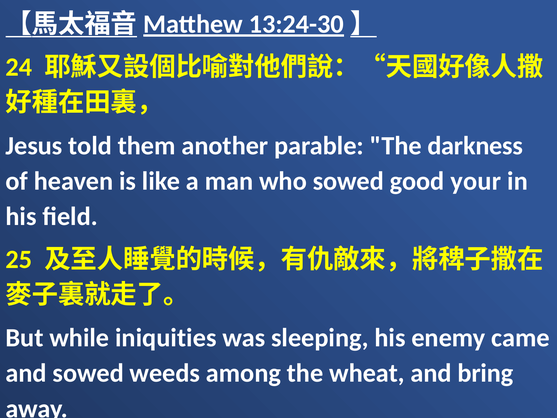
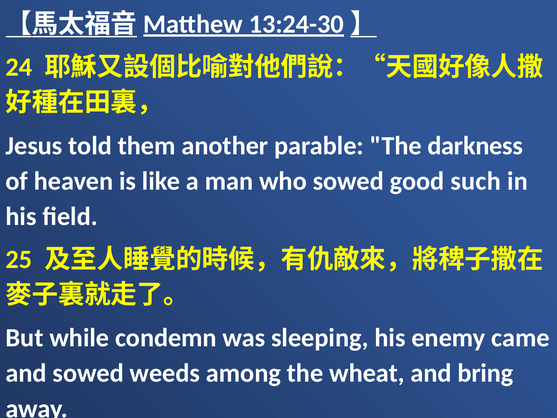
your: your -> such
iniquities: iniquities -> condemn
